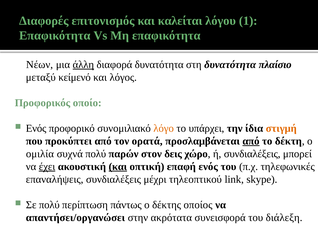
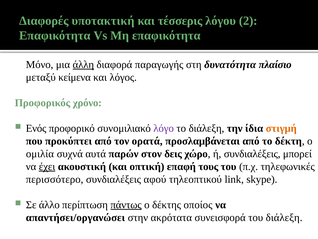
επιτονισμός: επιτονισμός -> υποτακτική
καλείται: καλείται -> τέσσερις
1: 1 -> 2
Νέων: Νέων -> Μόνο
διαφορά δυνατότητα: δυνατότητα -> παραγωγής
κείμενό: κείμενό -> κείμενα
οποίο: οποίο -> χρόνο
λόγο colour: orange -> purple
το υπάρχει: υπάρχει -> διάλεξη
από at (251, 141) underline: present -> none
συχνά πολύ: πολύ -> αυτά
και at (118, 166) underline: present -> none
επαφή ενός: ενός -> τους
επαναλήψεις: επαναλήψεις -> περισσότερο
μέχρι: μέχρι -> αφού
Σε πολύ: πολύ -> άλλο
πάντως underline: none -> present
